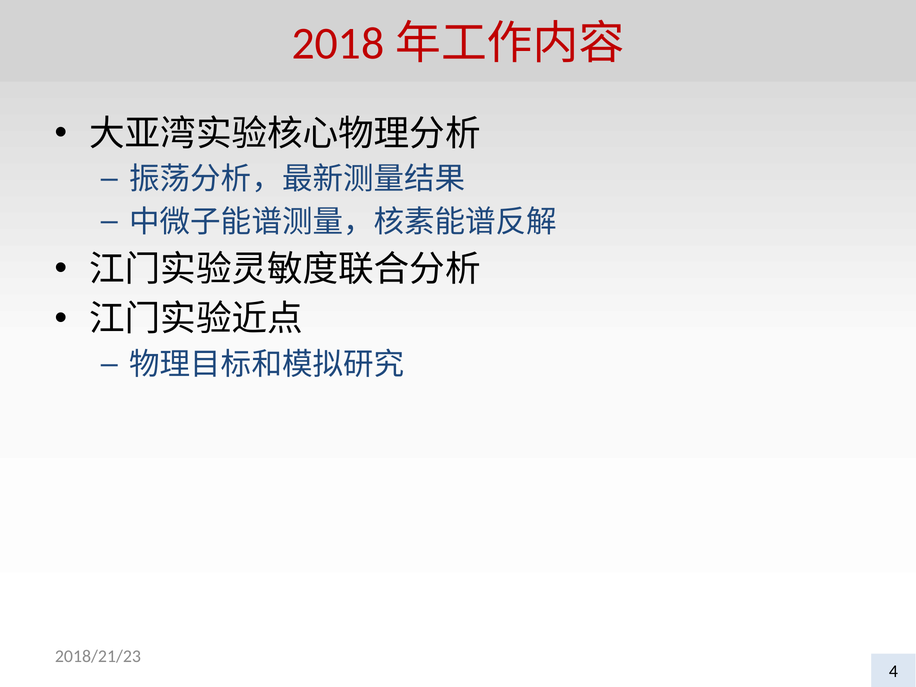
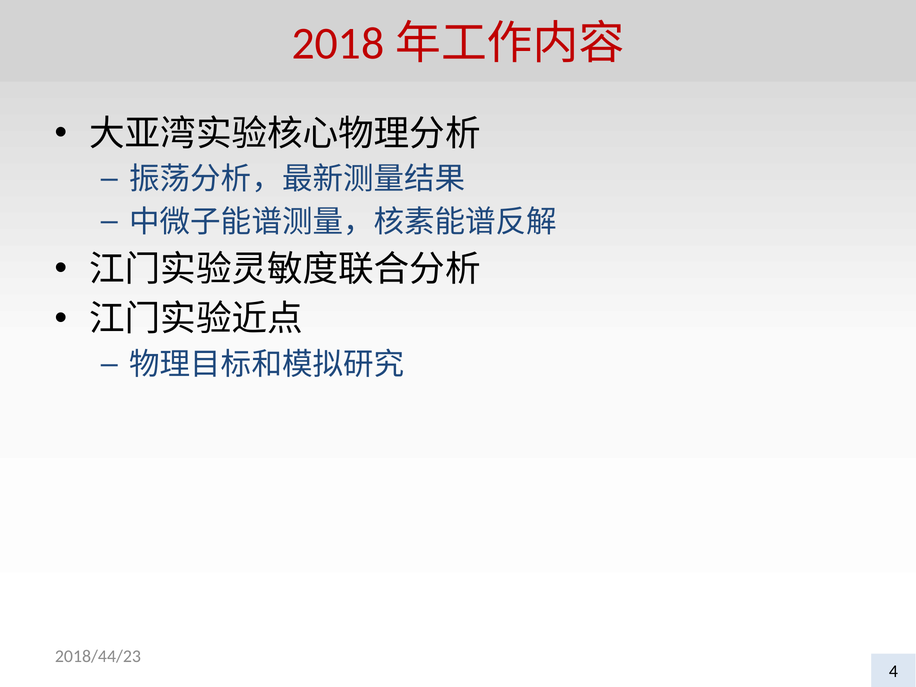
2018/21/23: 2018/21/23 -> 2018/44/23
